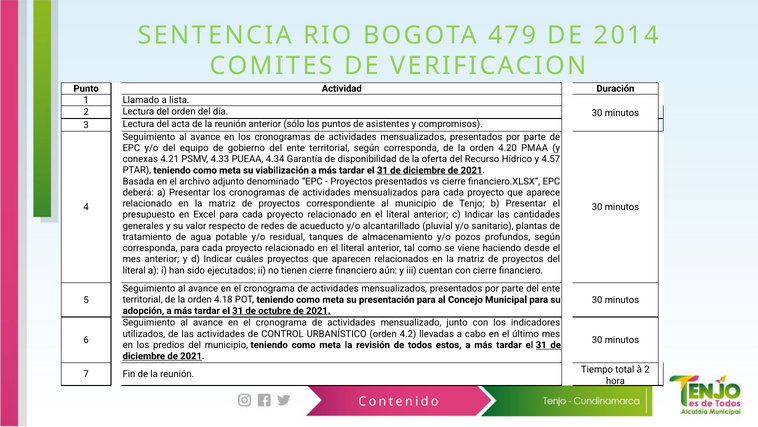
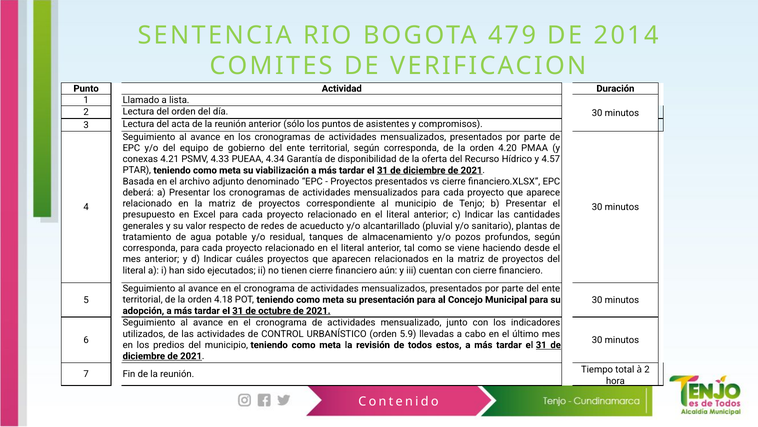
4.2: 4.2 -> 5.9
